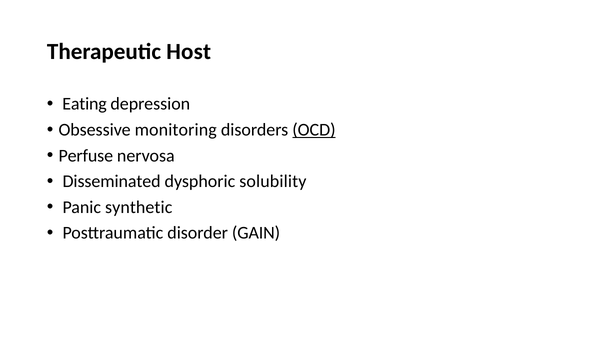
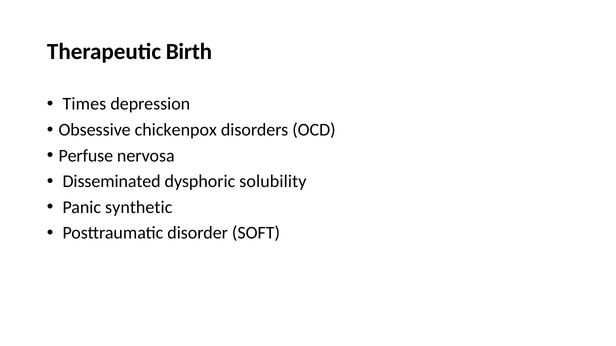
Host: Host -> Birth
Eating: Eating -> Times
monitoring: monitoring -> chickenpox
OCD underline: present -> none
GAIN: GAIN -> SOFT
